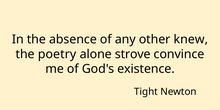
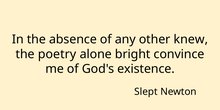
strove: strove -> bright
Tight: Tight -> Slept
